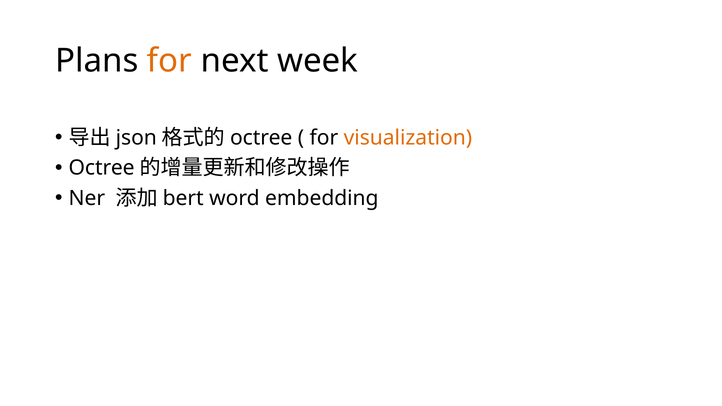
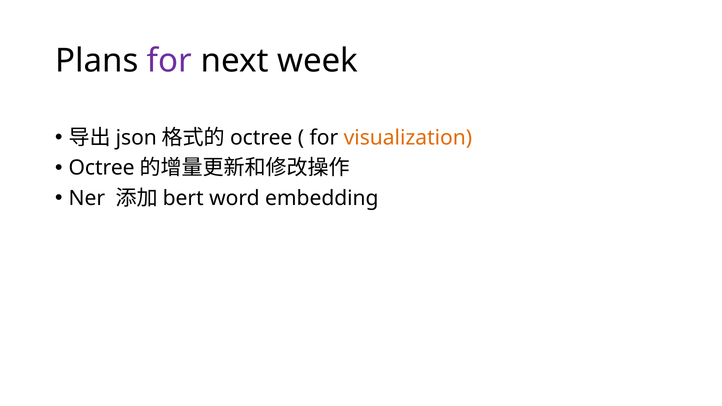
for at (169, 61) colour: orange -> purple
